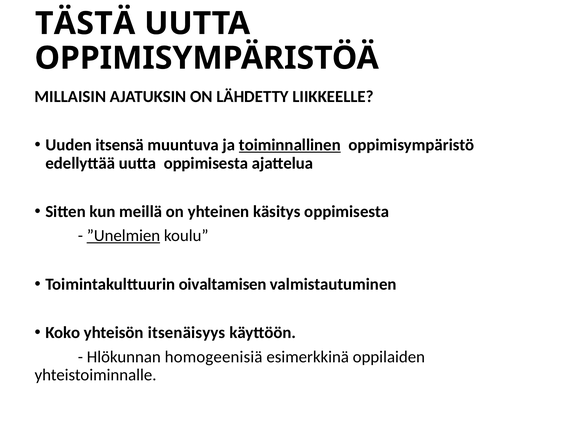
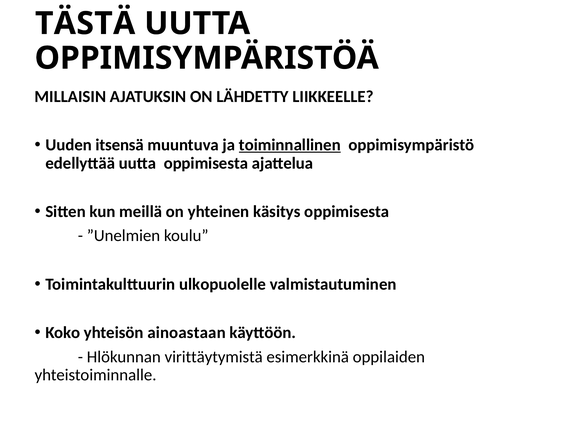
”Unelmien underline: present -> none
oivaltamisen: oivaltamisen -> ulkopuolelle
itsenäisyys: itsenäisyys -> ainoastaan
homogeenisiä: homogeenisiä -> virittäytymistä
